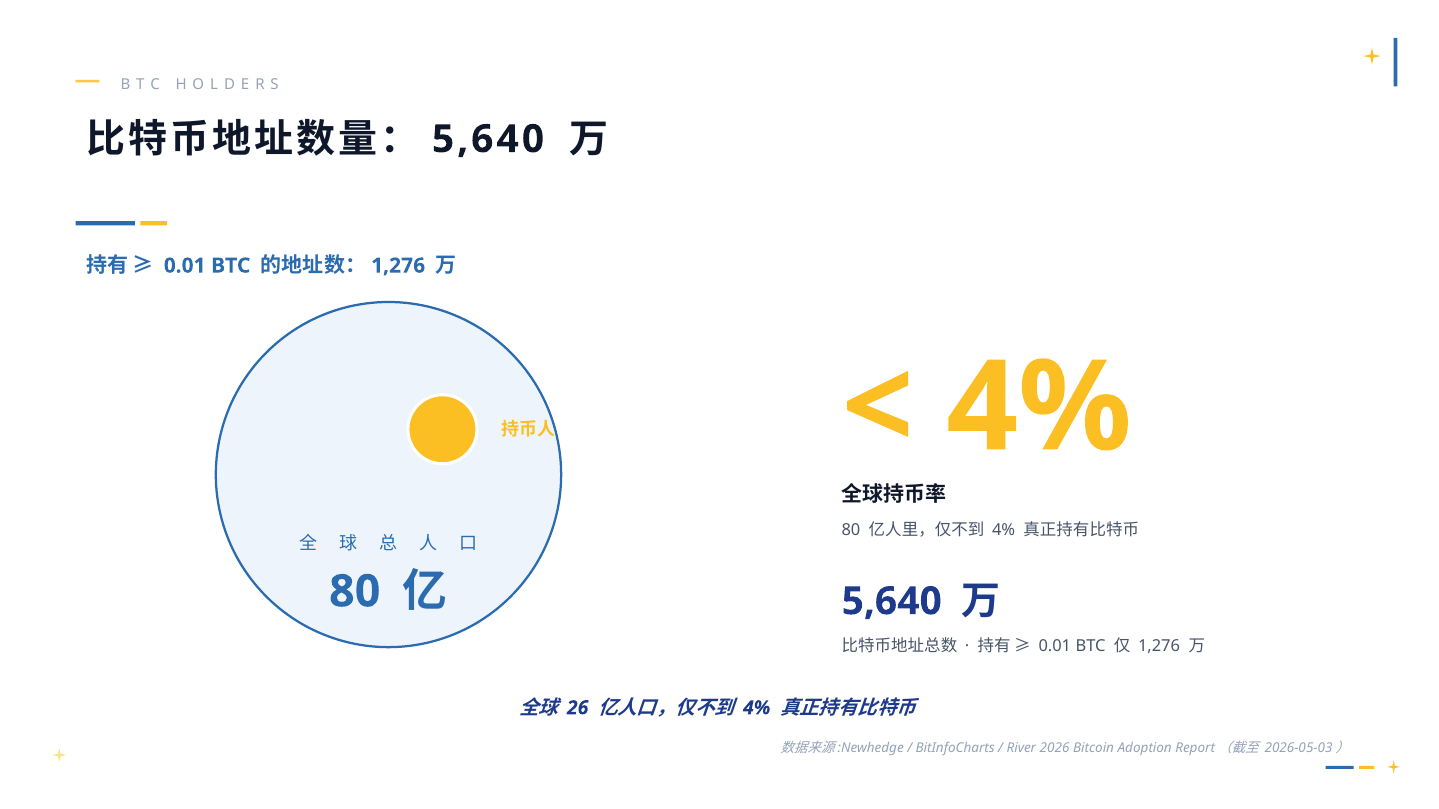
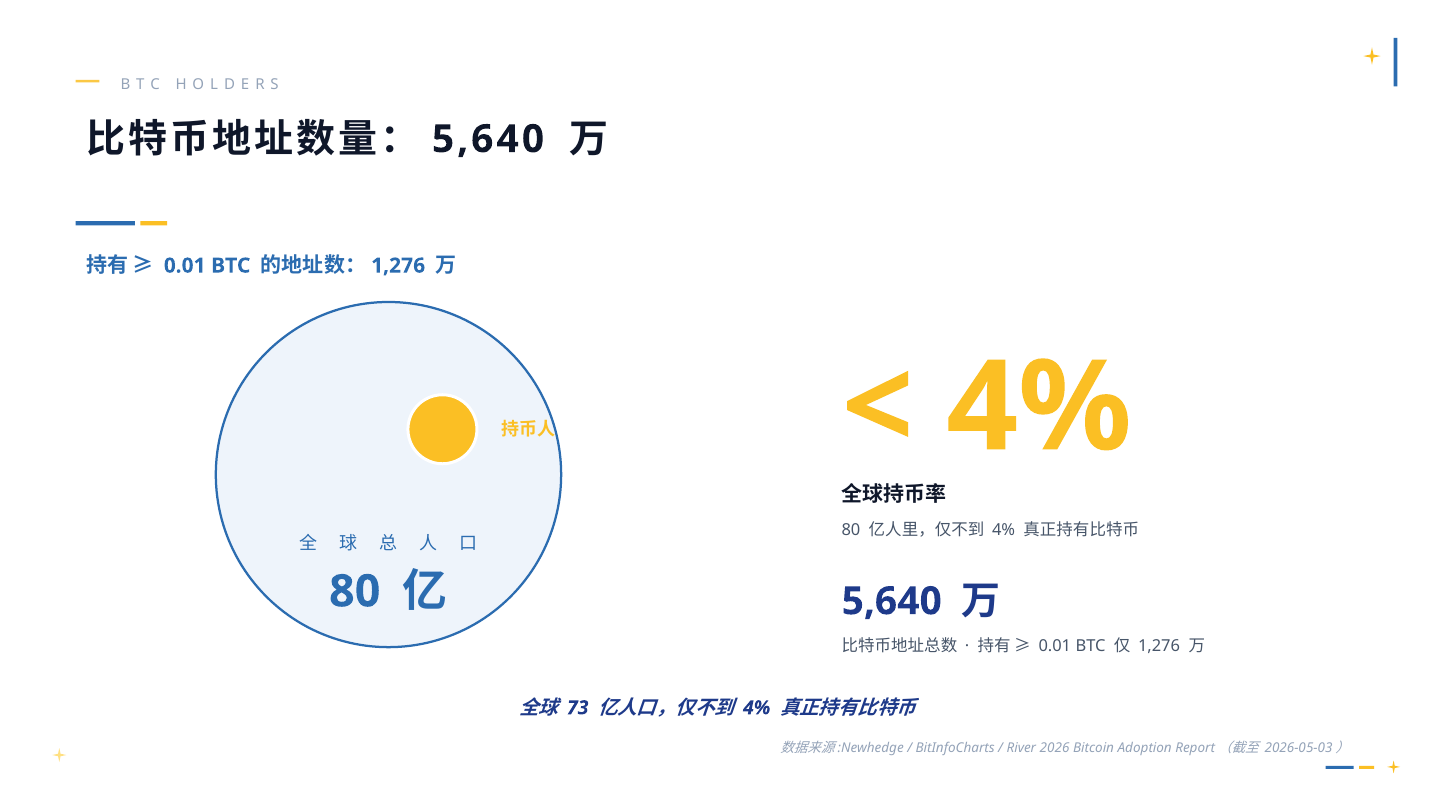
26: 26 -> 73
